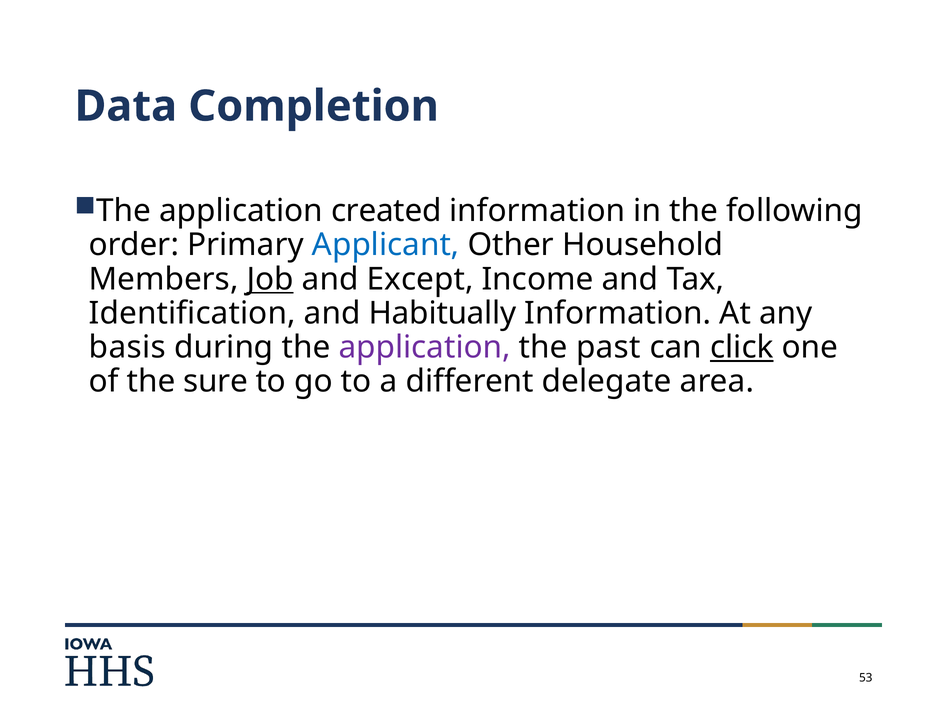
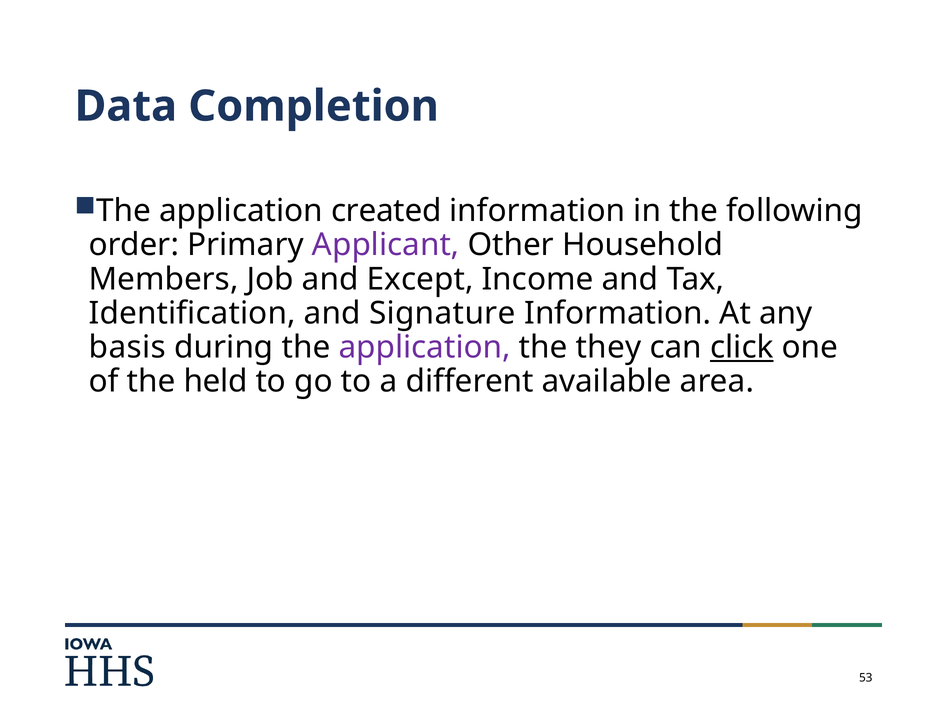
Applicant colour: blue -> purple
Job underline: present -> none
Habitually: Habitually -> Signature
past: past -> they
sure: sure -> held
delegate: delegate -> available
